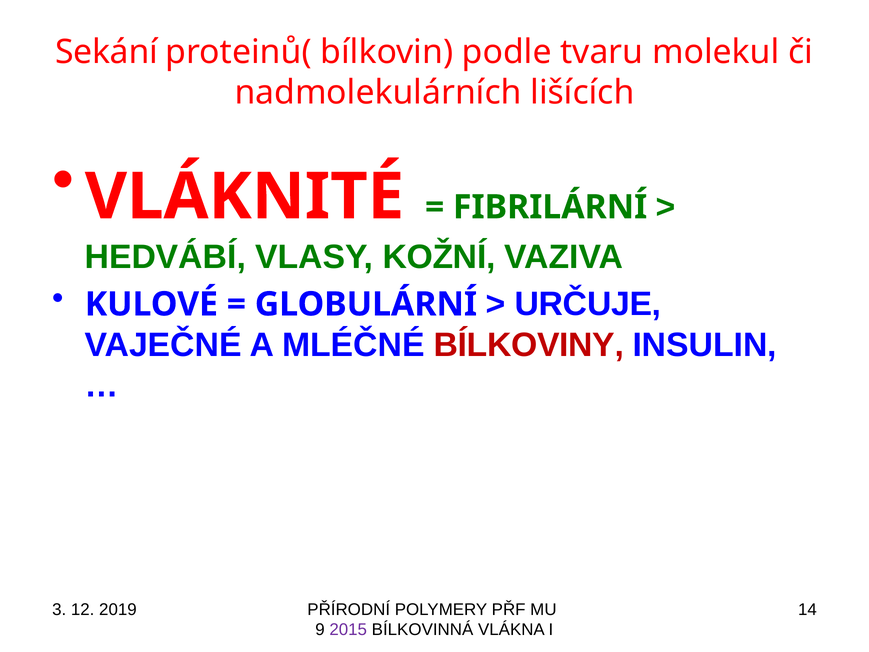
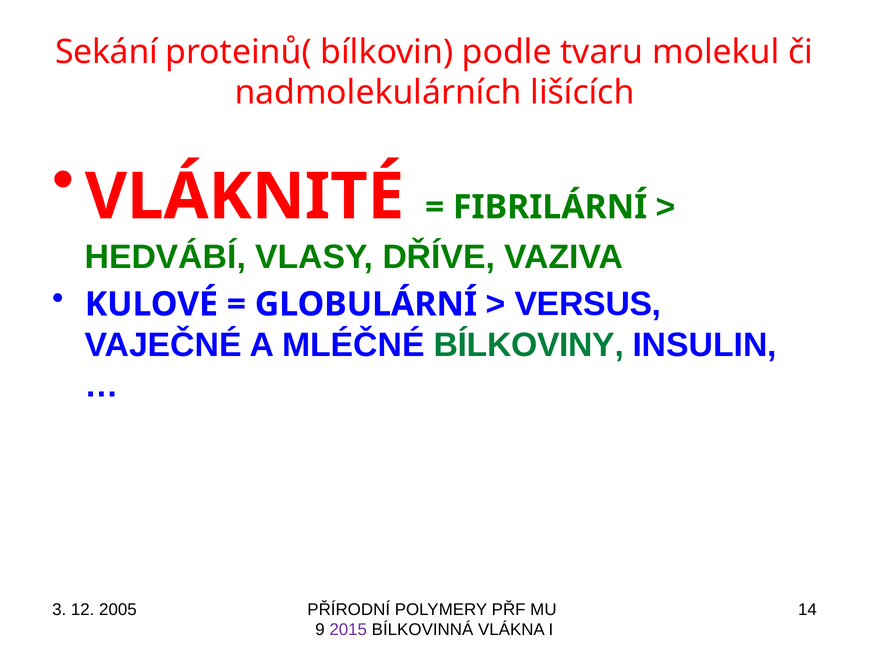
KOŽNÍ: KOŽNÍ -> DŘÍVE
URČUJE: URČUJE -> VERSUS
BÍLKOVINY colour: red -> green
2019: 2019 -> 2005
